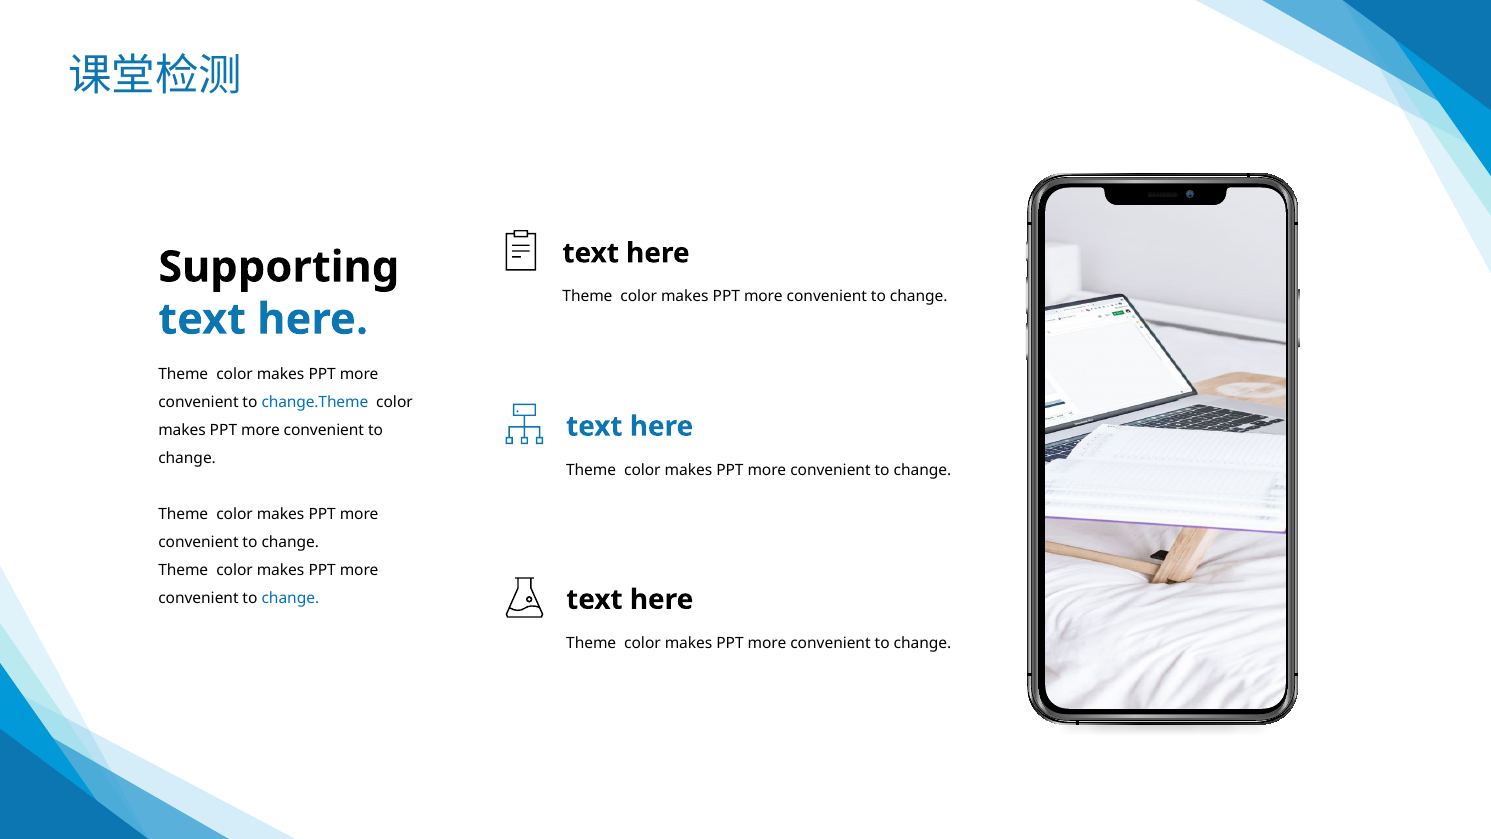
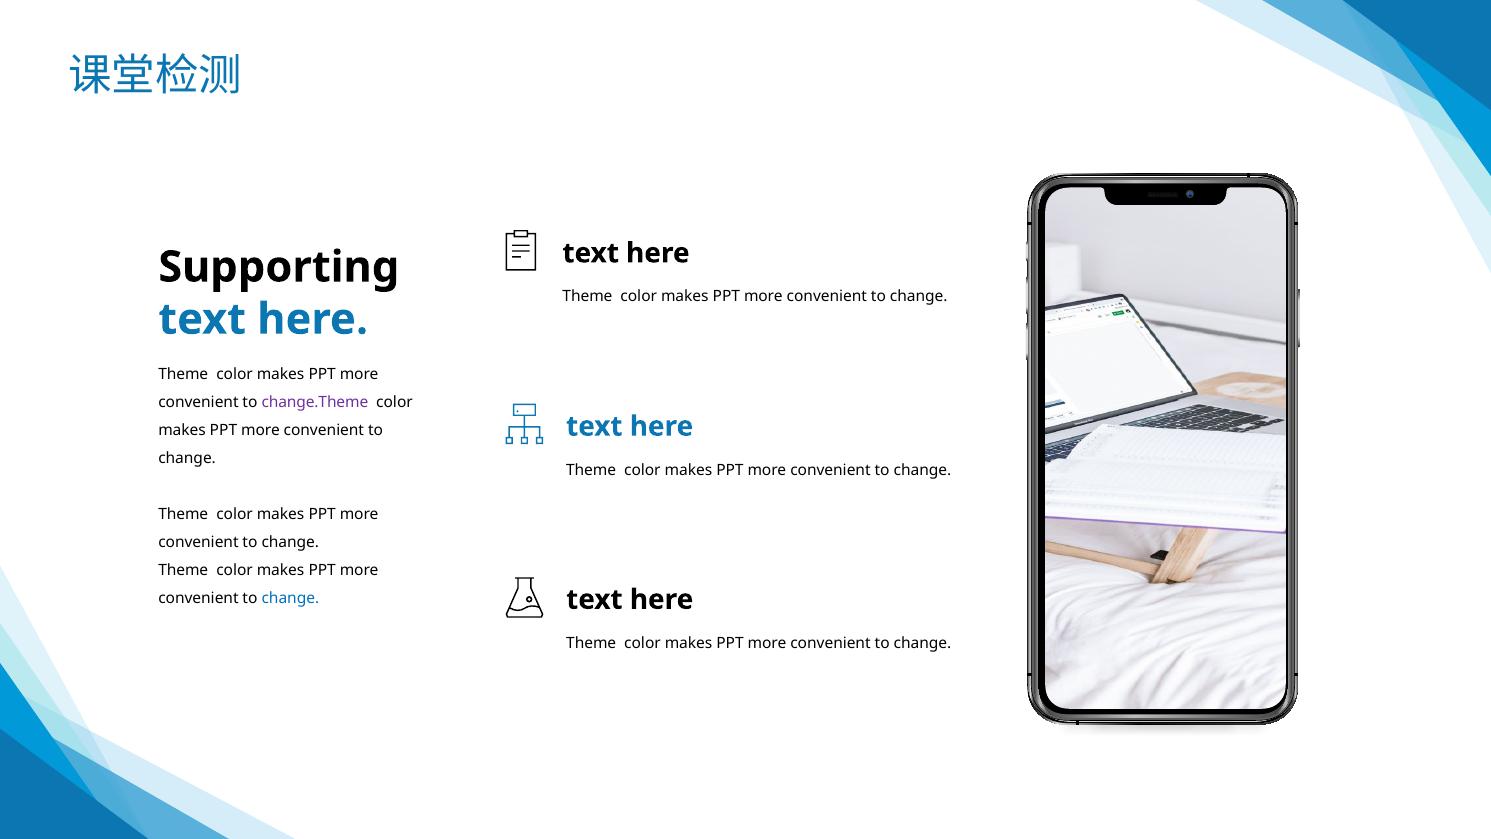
change.Theme colour: blue -> purple
